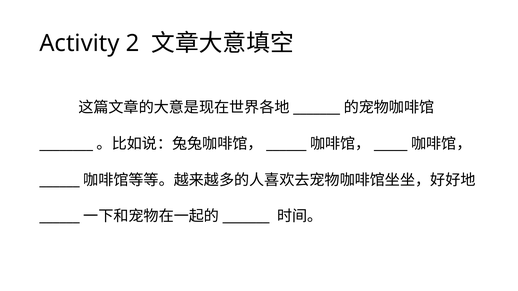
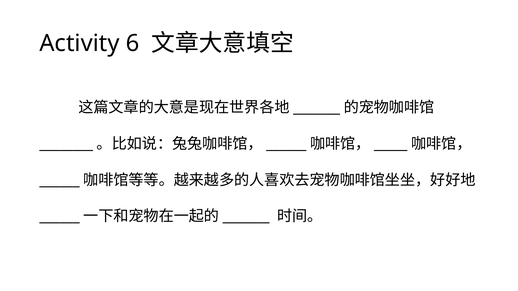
2: 2 -> 6
